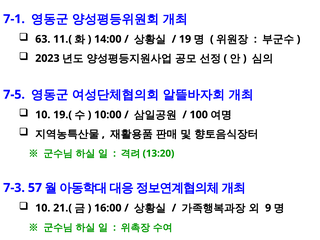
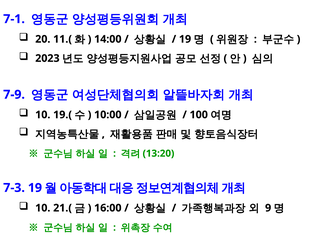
63: 63 -> 20
7-5: 7-5 -> 7-9
7-3 57: 57 -> 19
